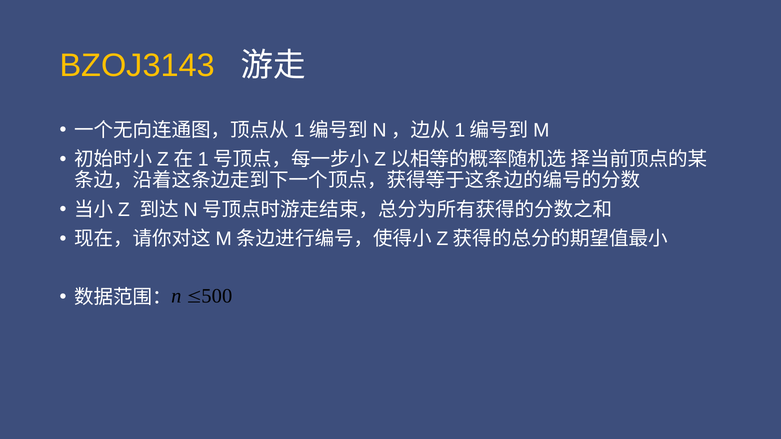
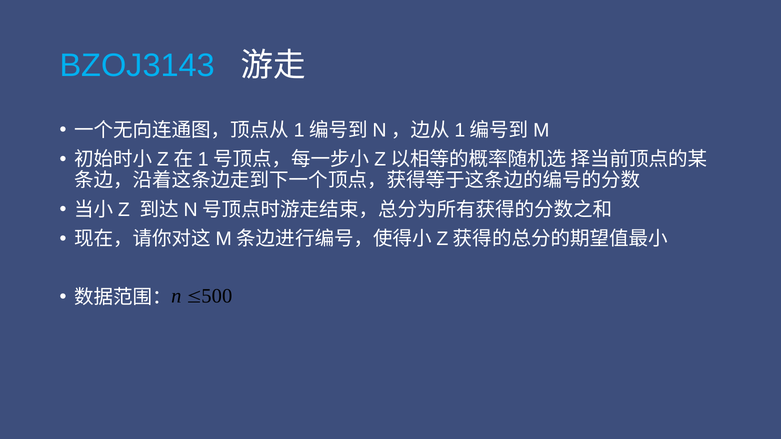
BZOJ3143 colour: yellow -> light blue
